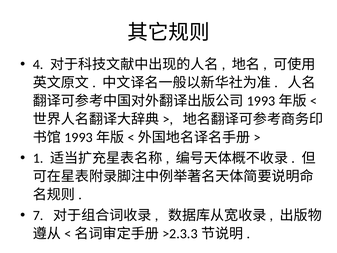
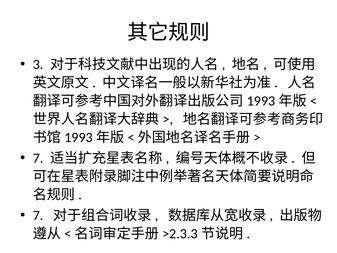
4: 4 -> 3
1 at (38, 158): 1 -> 7
